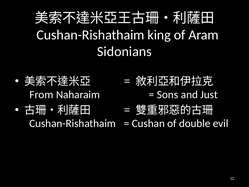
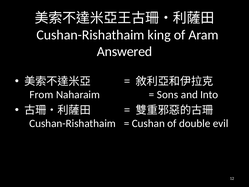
Sidonians: Sidonians -> Answered
Just: Just -> Into
